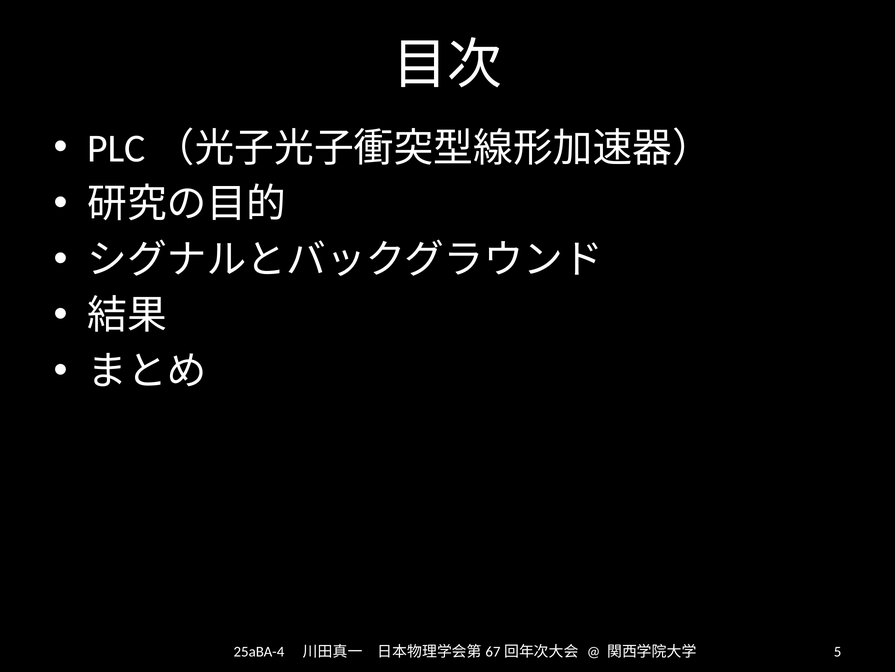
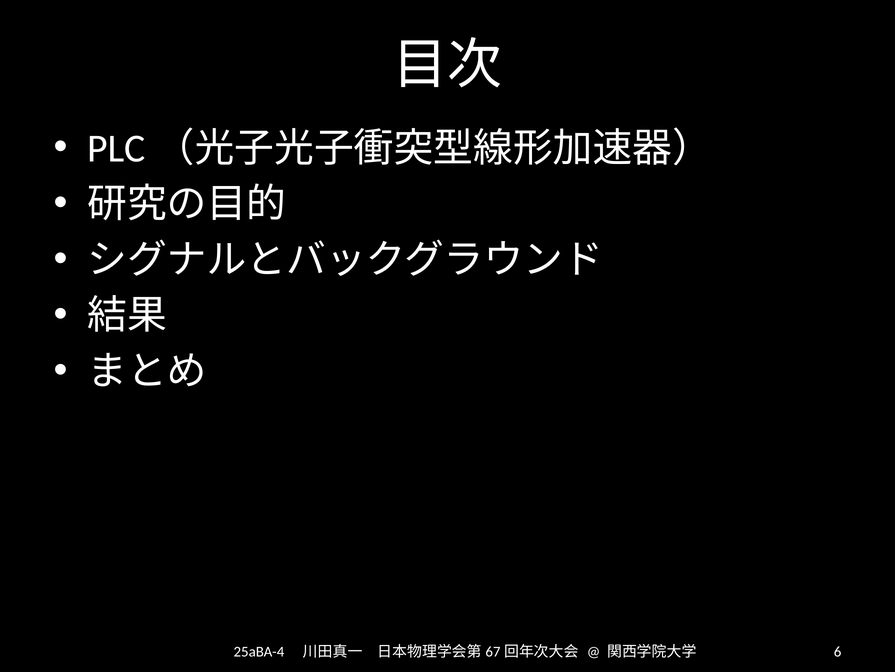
5: 5 -> 6
